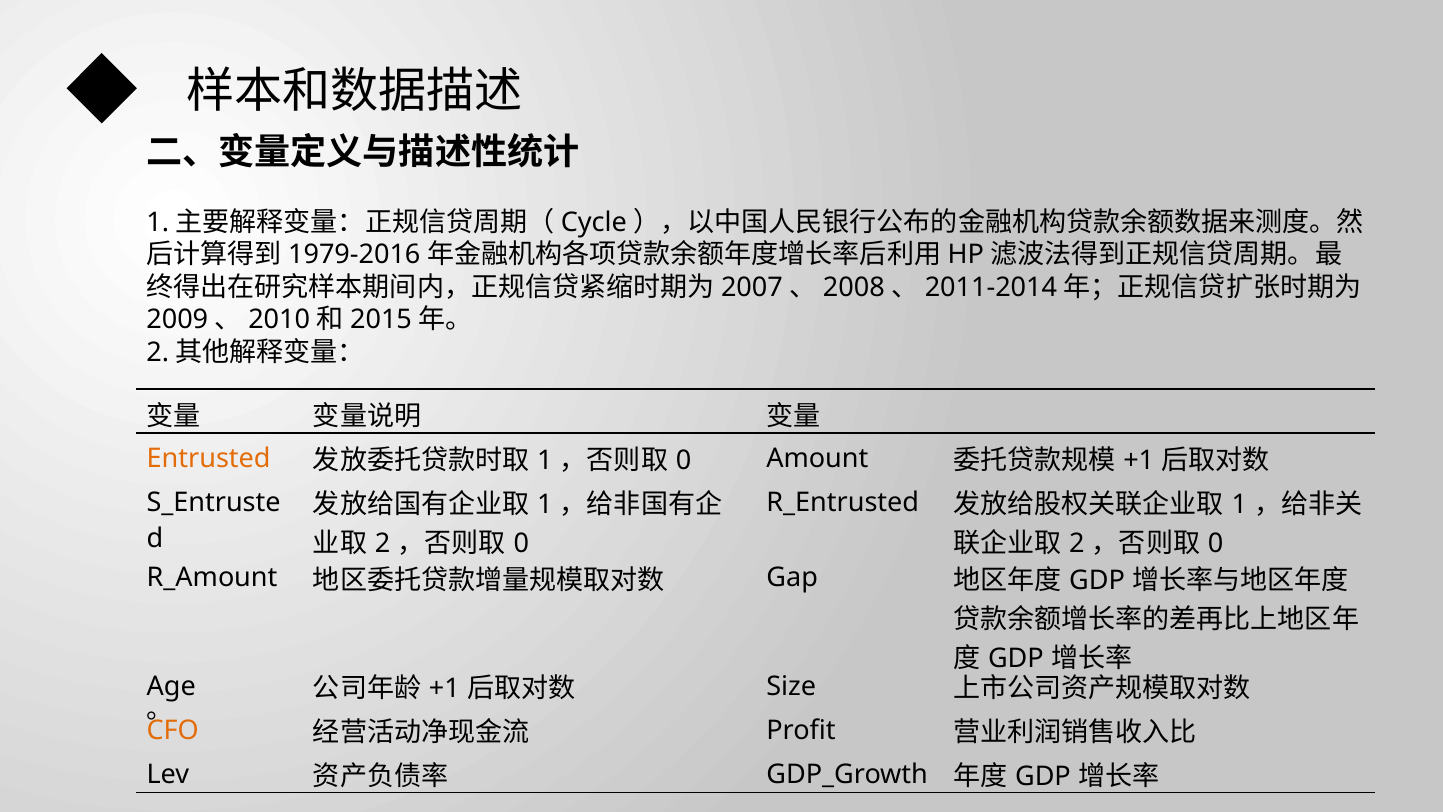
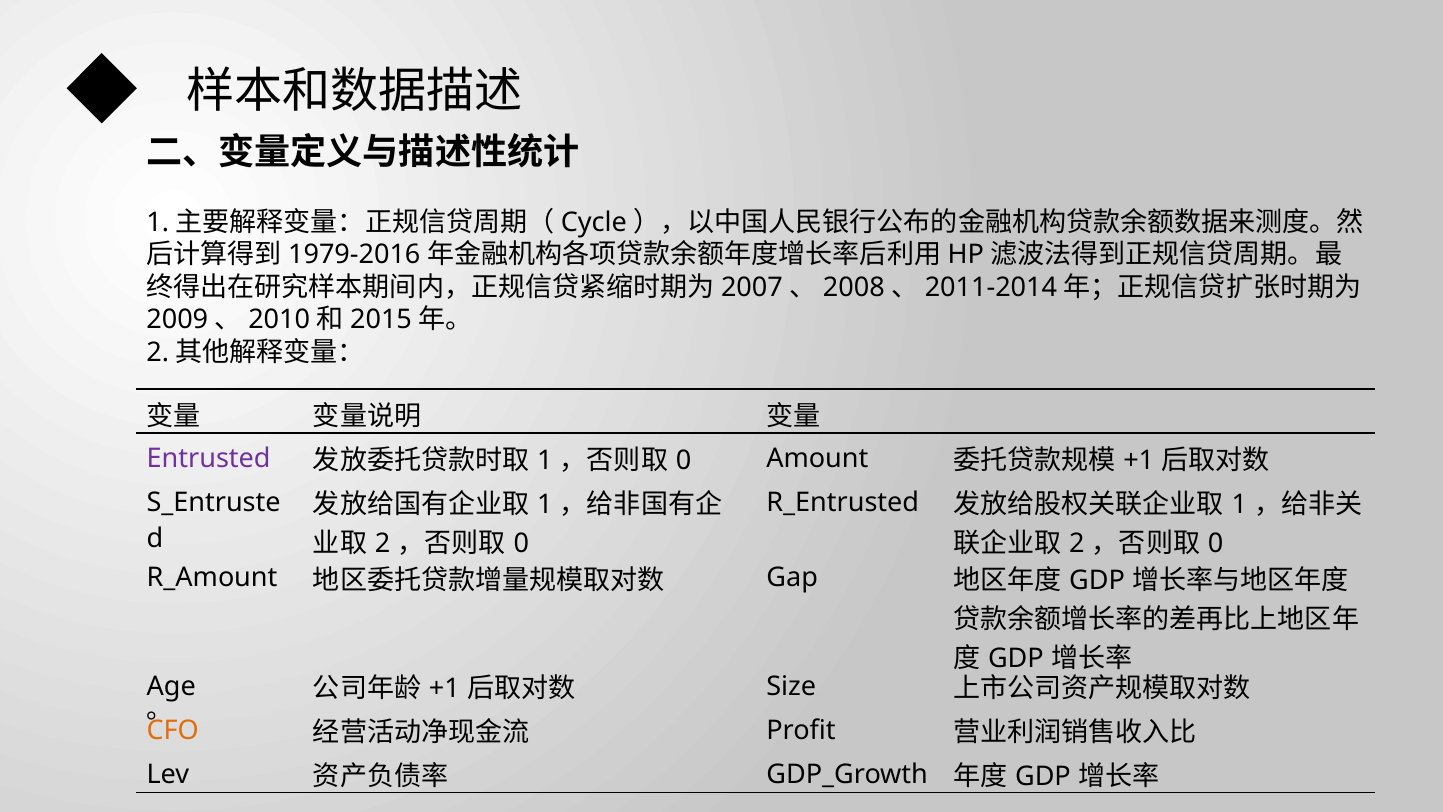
Entrusted colour: orange -> purple
